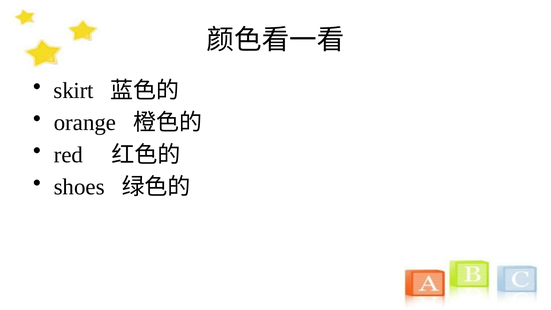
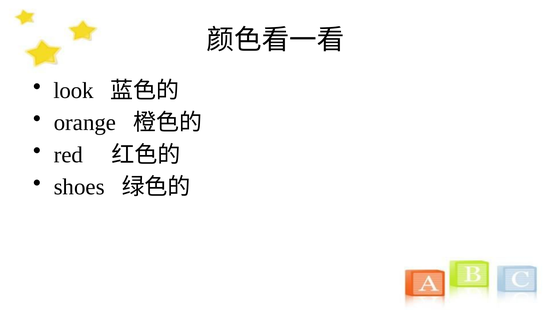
skirt: skirt -> look
